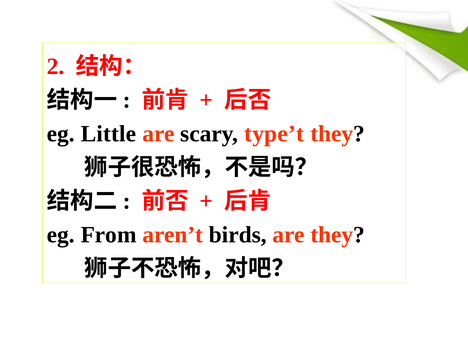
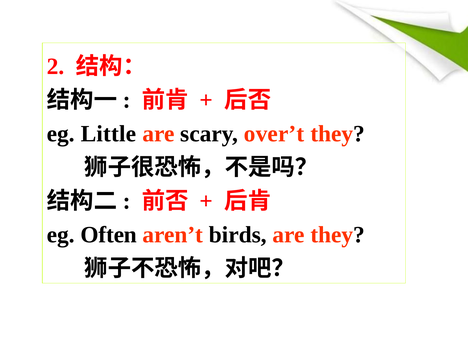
type’t: type’t -> over’t
From: From -> Often
